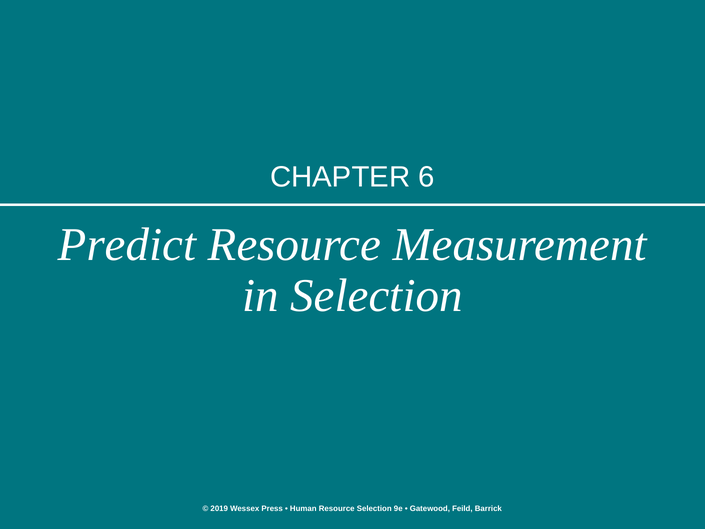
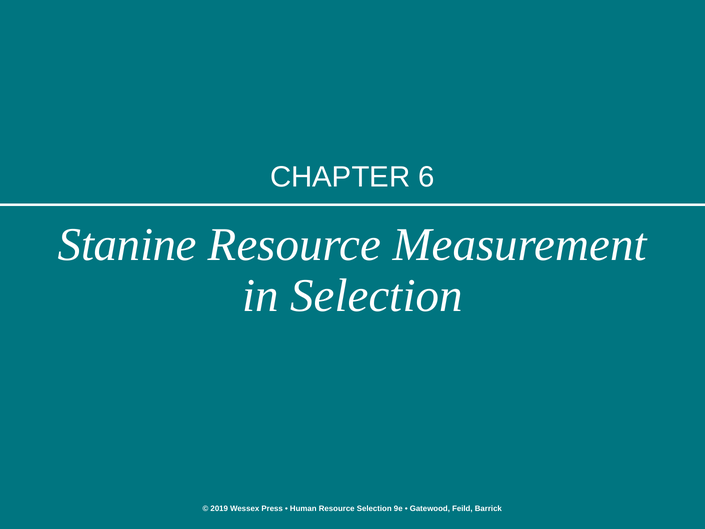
Predict: Predict -> Stanine
